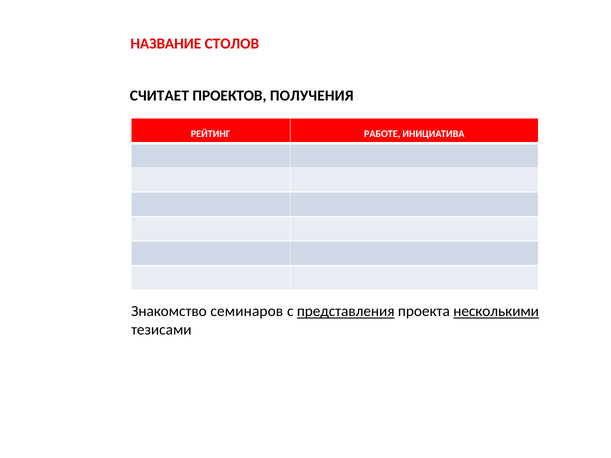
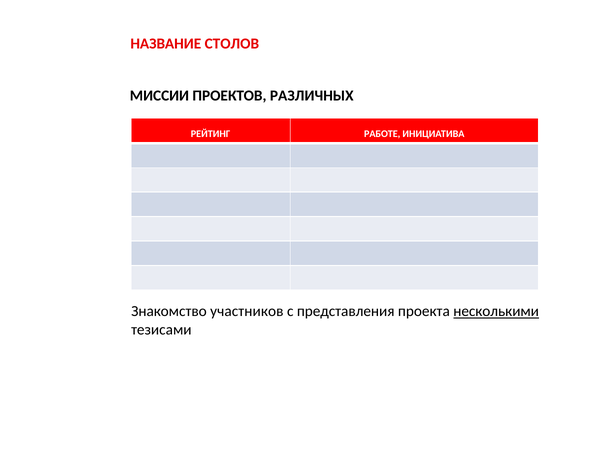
СЧИТАЕТ: СЧИТАЕТ -> МИССИИ
ПОЛУЧЕНИЯ: ПОЛУЧЕНИЯ -> РАЗЛИЧНЫХ
семинаров: семинаров -> участников
представления underline: present -> none
